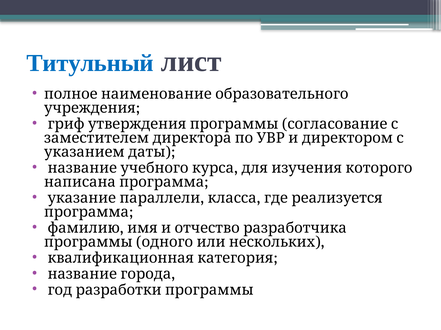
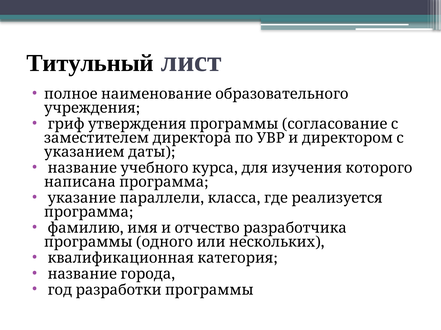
Титульный colour: blue -> black
